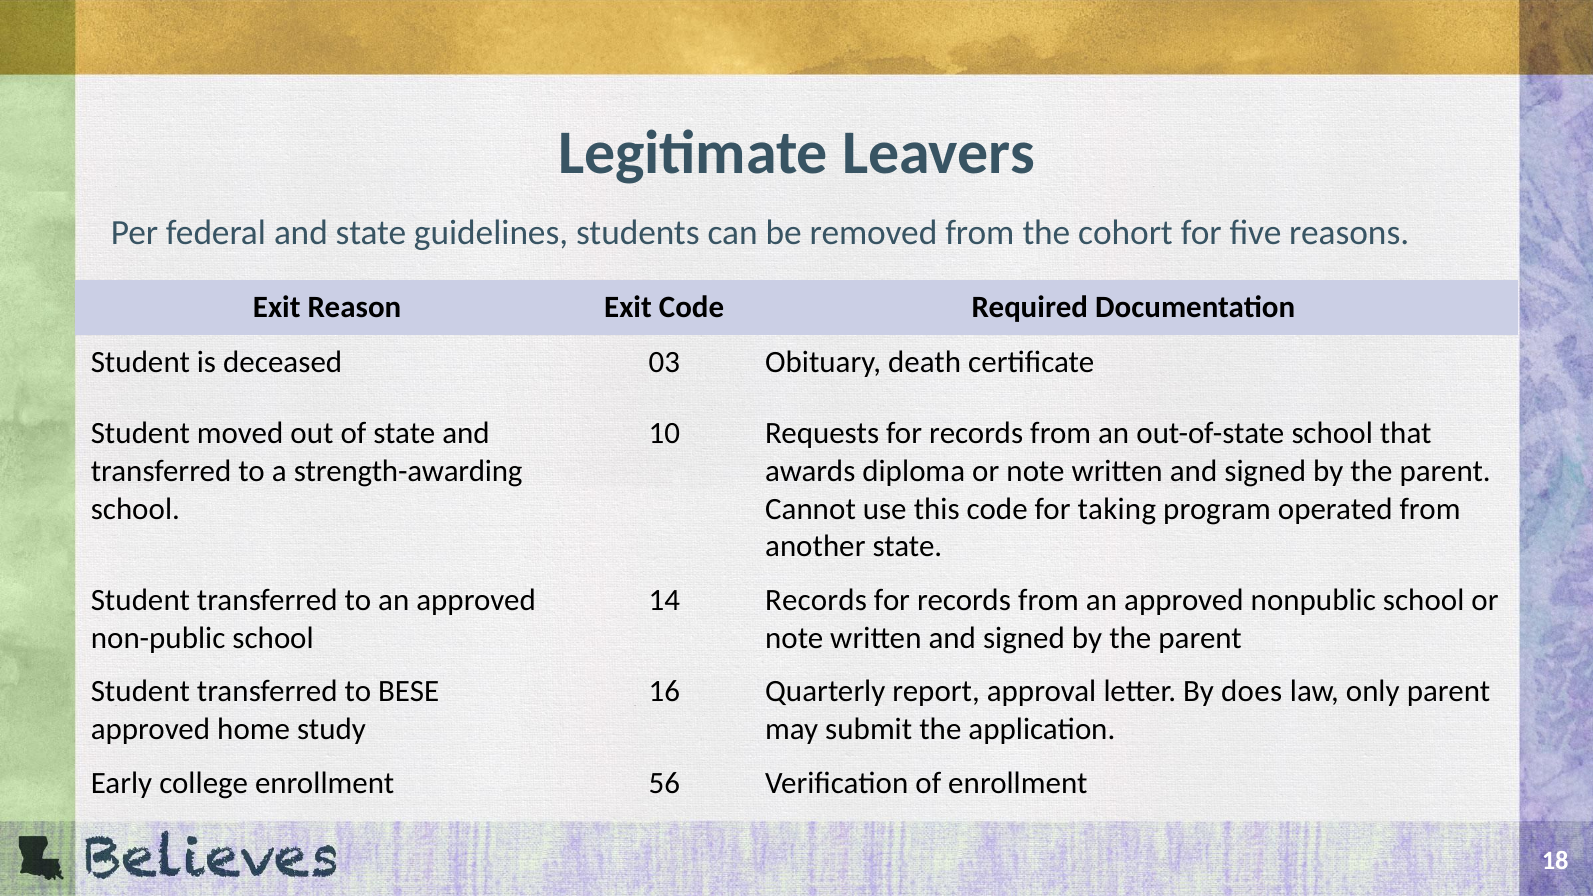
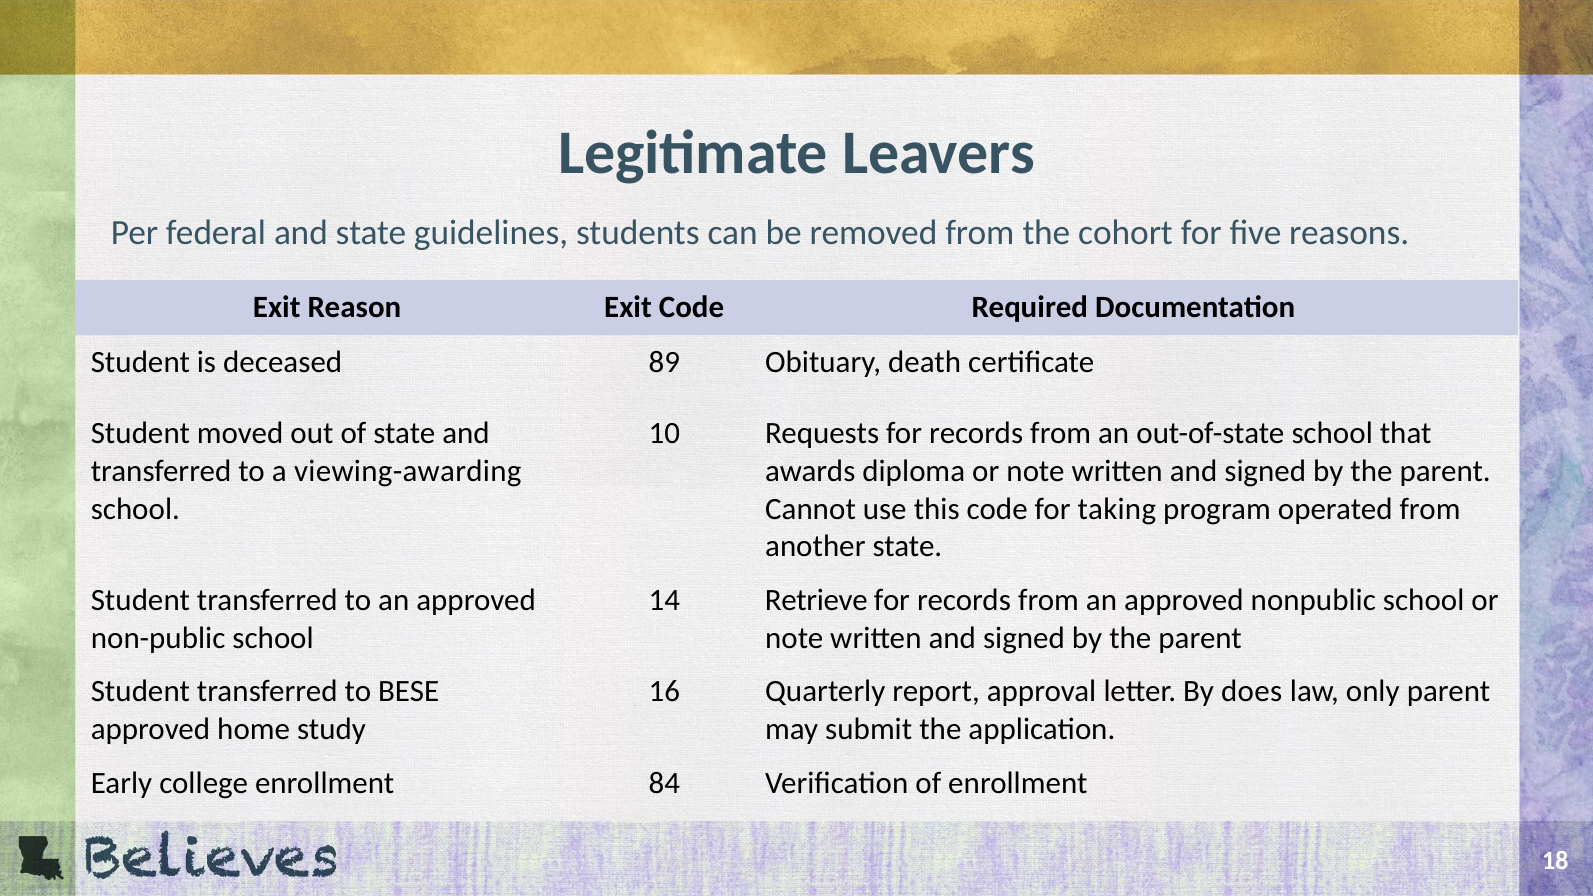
03: 03 -> 89
strength-awarding: strength-awarding -> viewing-awarding
14 Records: Records -> Retrieve
56: 56 -> 84
